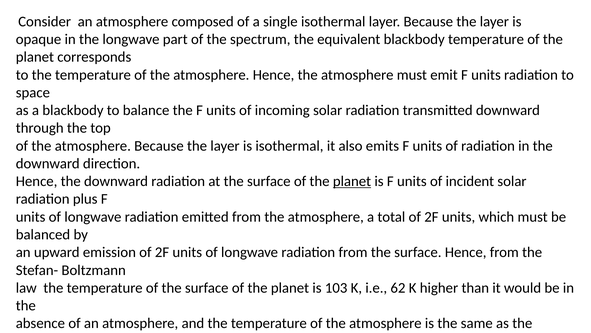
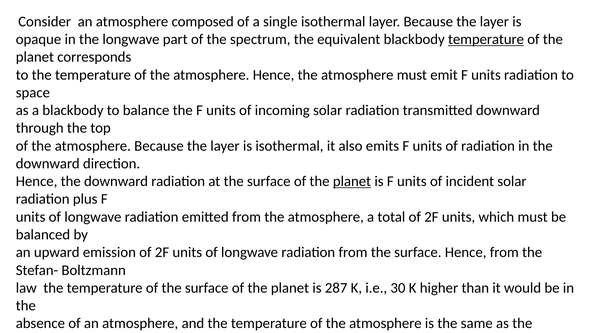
temperature at (486, 39) underline: none -> present
103: 103 -> 287
62: 62 -> 30
